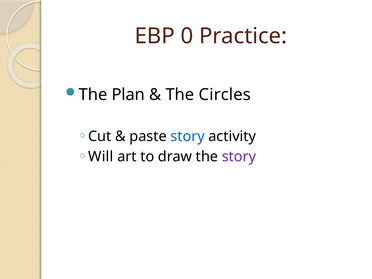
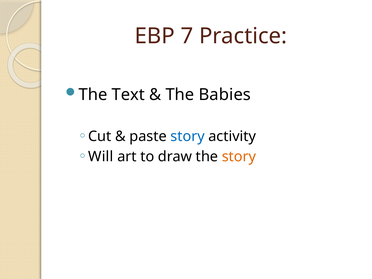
0: 0 -> 7
Plan: Plan -> Text
Circles: Circles -> Babies
story at (239, 156) colour: purple -> orange
